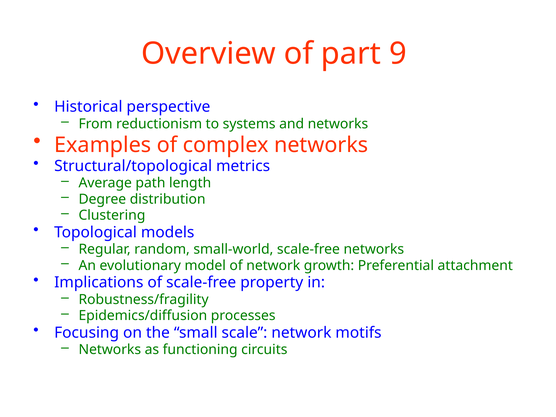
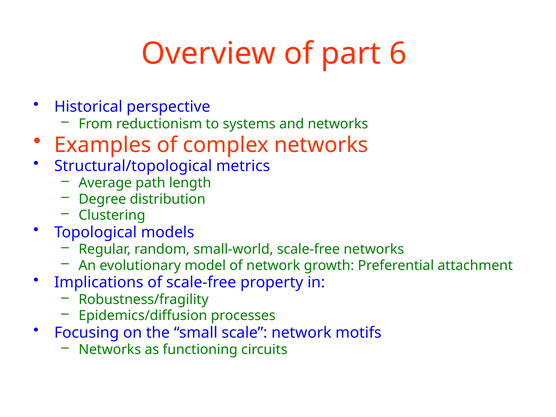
9: 9 -> 6
